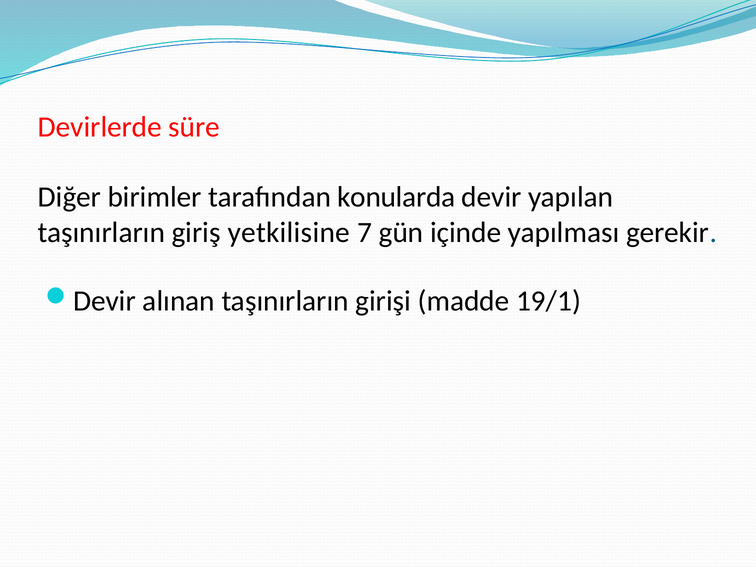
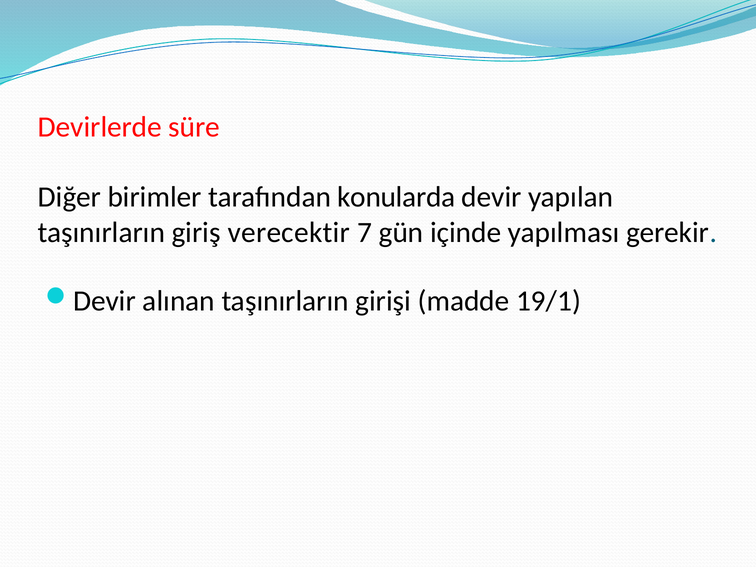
yetkilisine: yetkilisine -> verecektir
